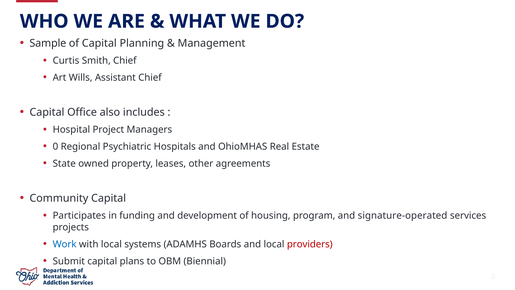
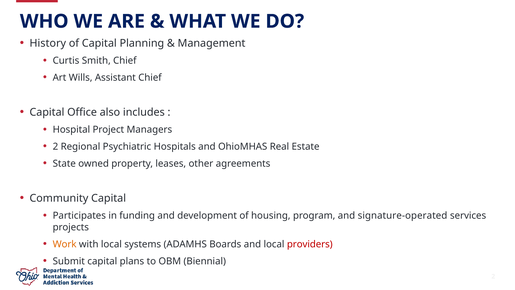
Sample: Sample -> History
0 at (55, 146): 0 -> 2
Work colour: blue -> orange
